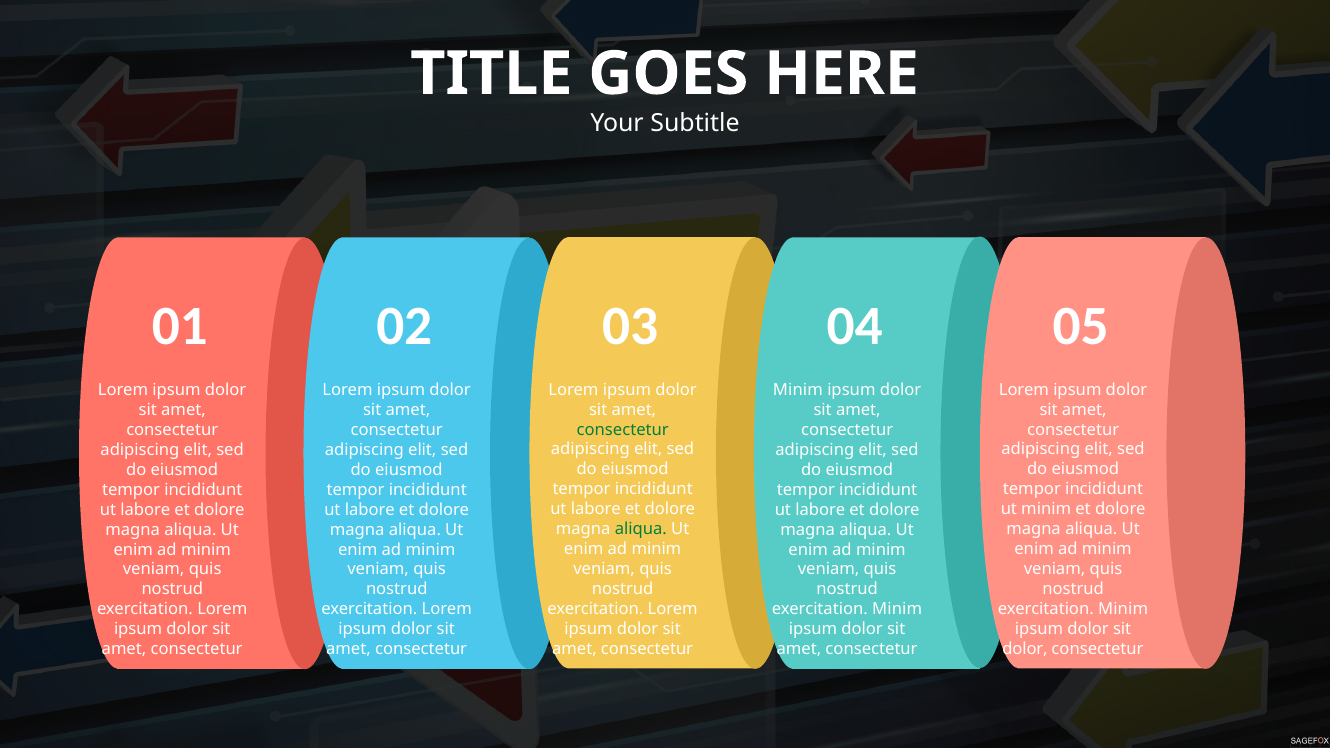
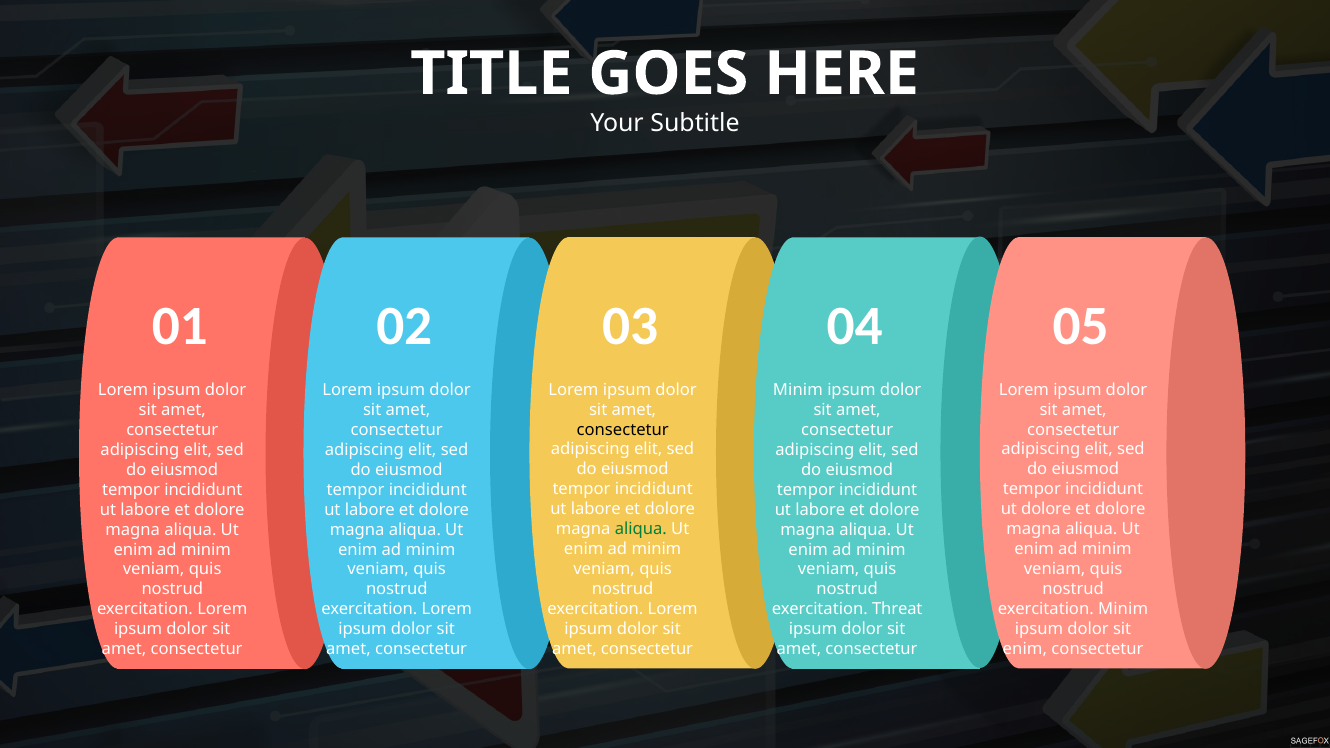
consectetur at (623, 430) colour: green -> black
ut minim: minim -> dolore
Minim at (897, 610): Minim -> Threat
dolor at (1025, 649): dolor -> enim
